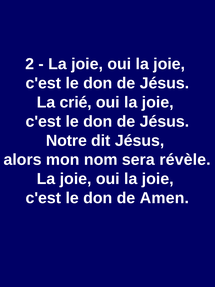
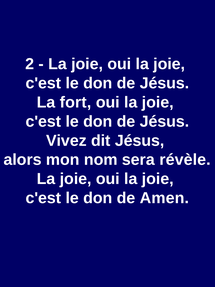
crié: crié -> fort
Notre: Notre -> Vivez
